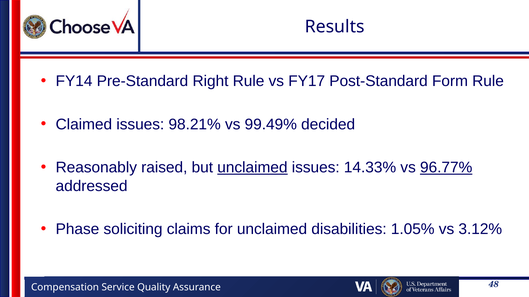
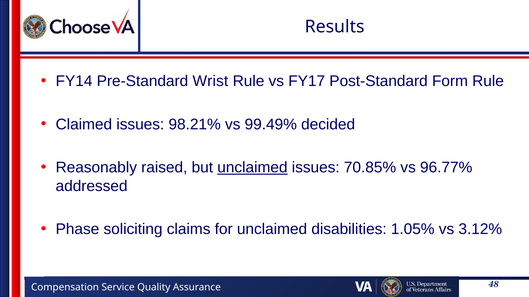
Right: Right -> Wrist
14.33%: 14.33% -> 70.85%
96.77% underline: present -> none
